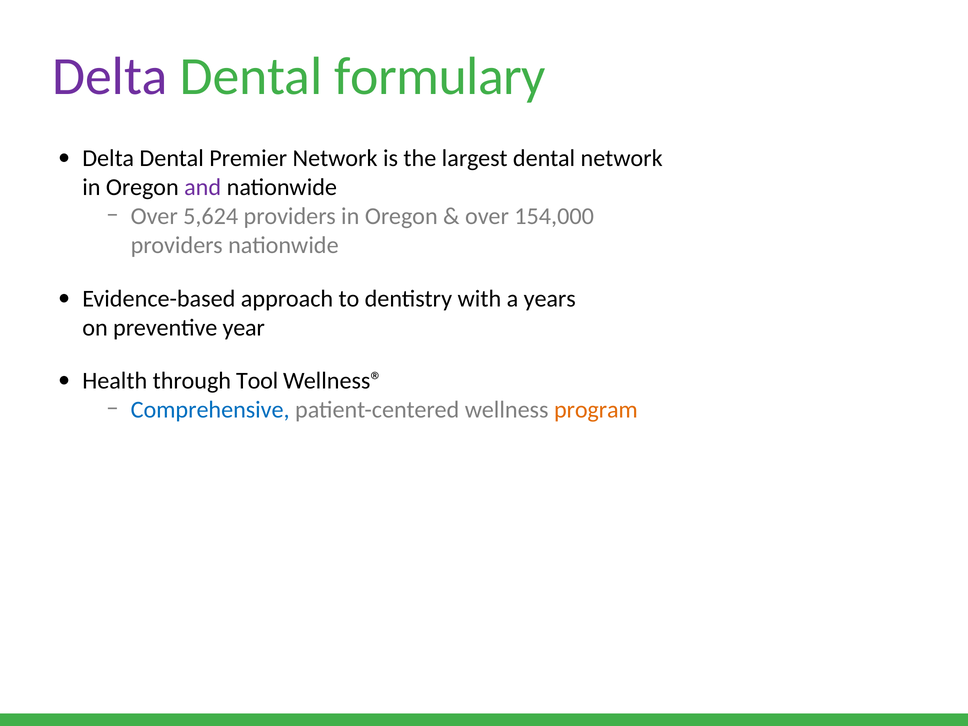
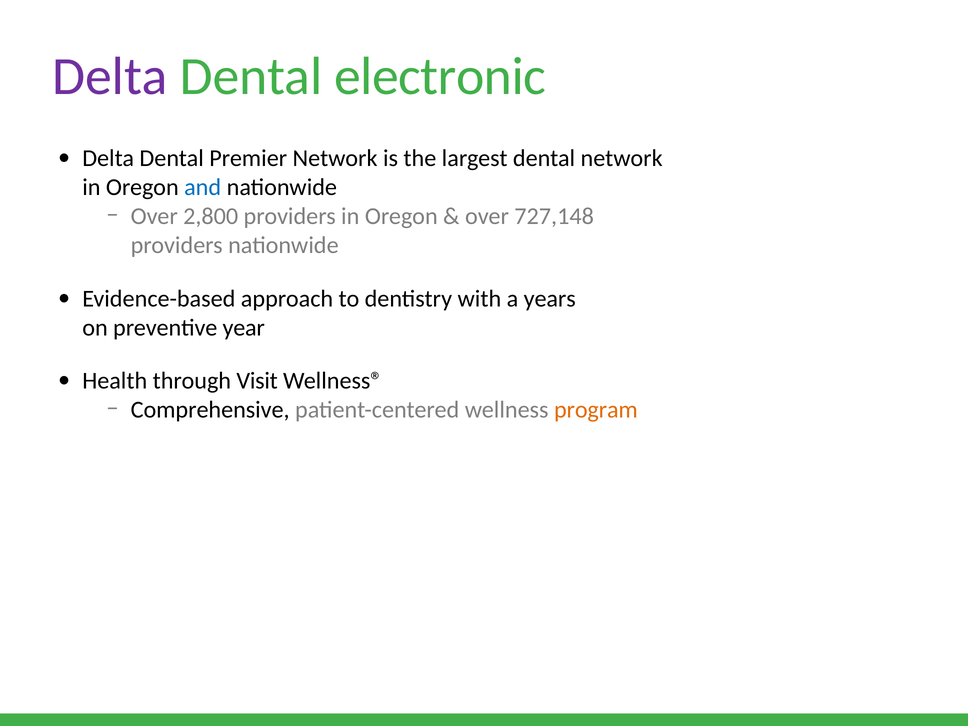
formulary: formulary -> electronic
and colour: purple -> blue
5,624: 5,624 -> 2,800
154,000: 154,000 -> 727,148
Tool: Tool -> Visit
Comprehensive colour: blue -> black
